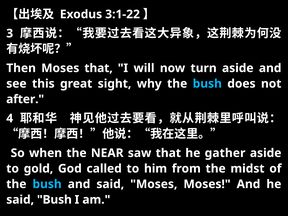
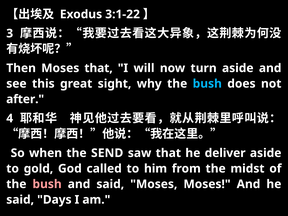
NEAR: NEAR -> SEND
gather: gather -> deliver
bush at (47, 184) colour: light blue -> pink
said Bush: Bush -> Days
